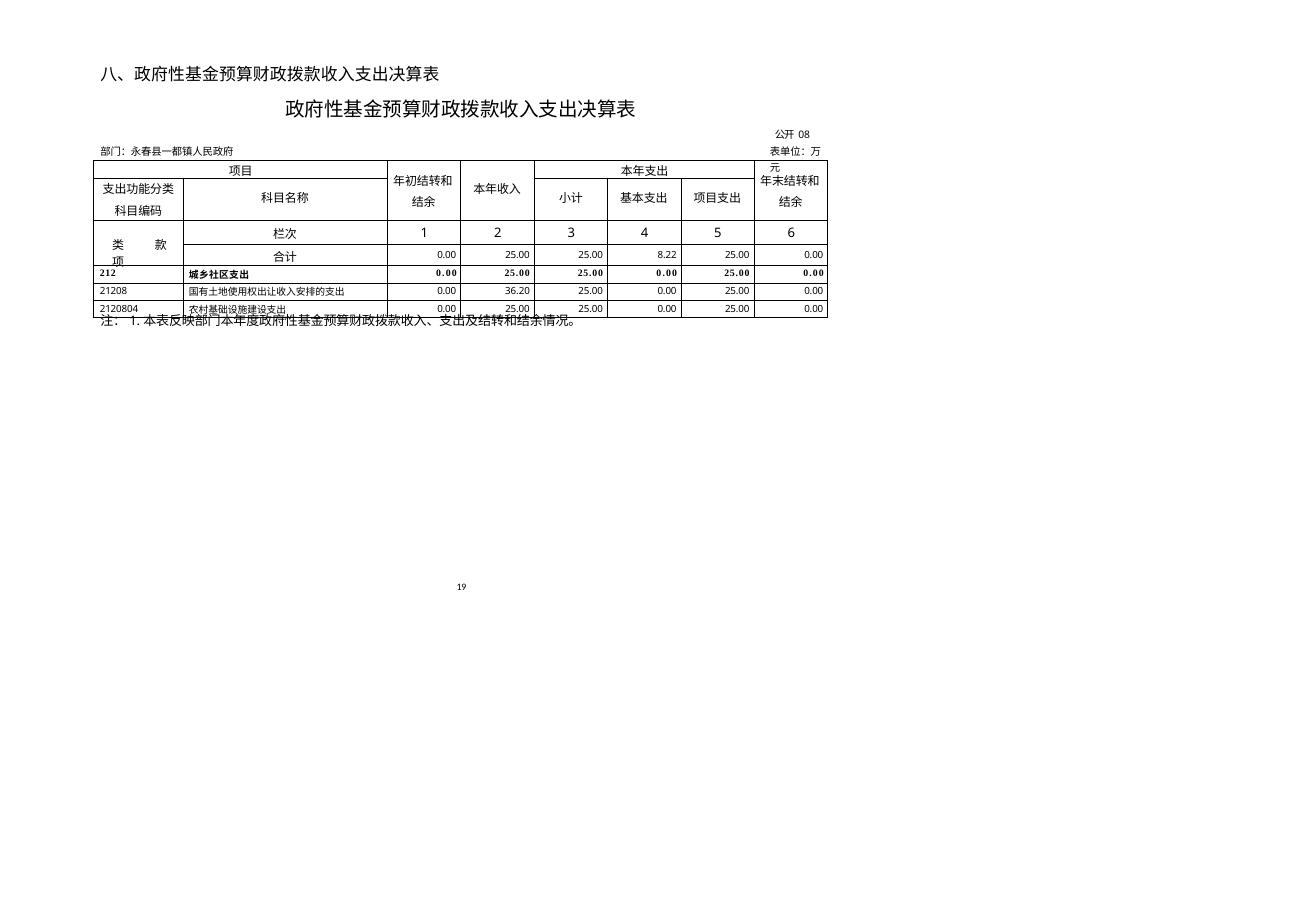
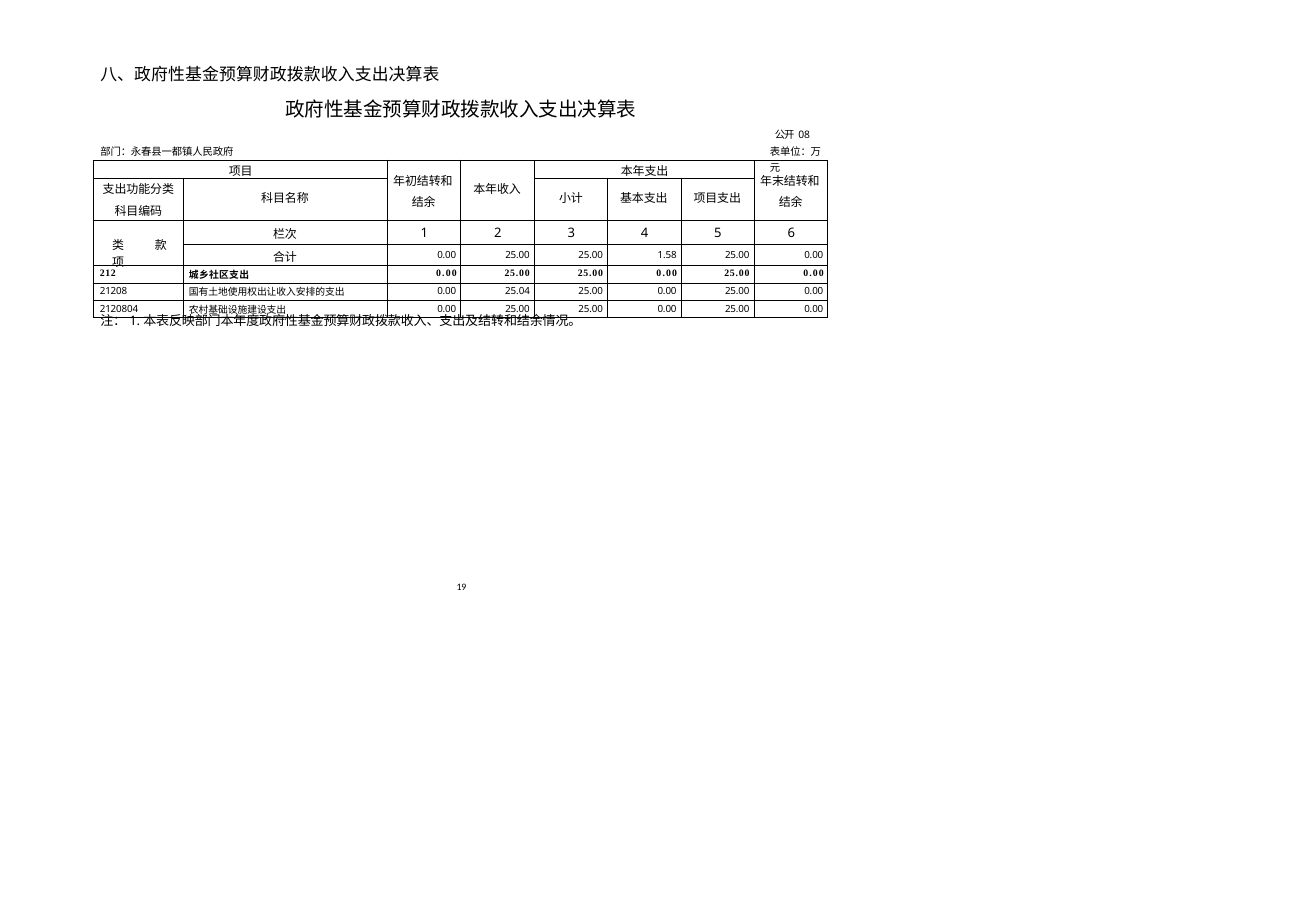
8.22: 8.22 -> 1.58
36.20: 36.20 -> 25.04
